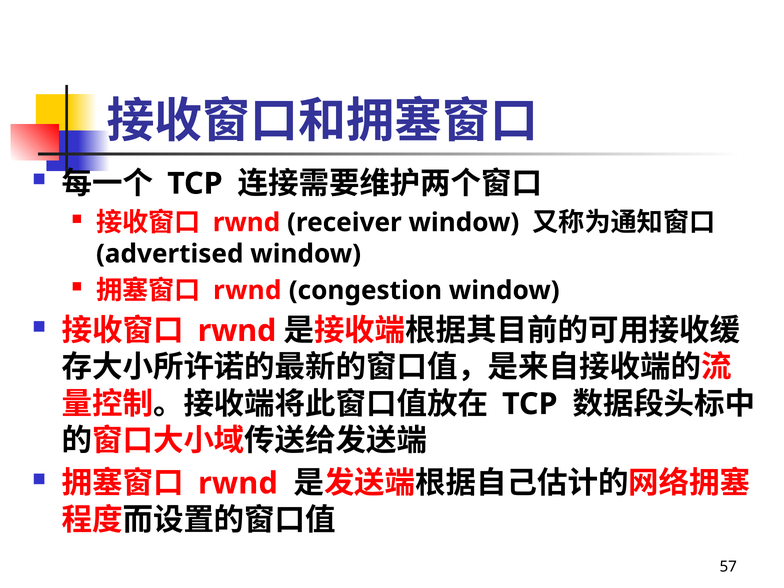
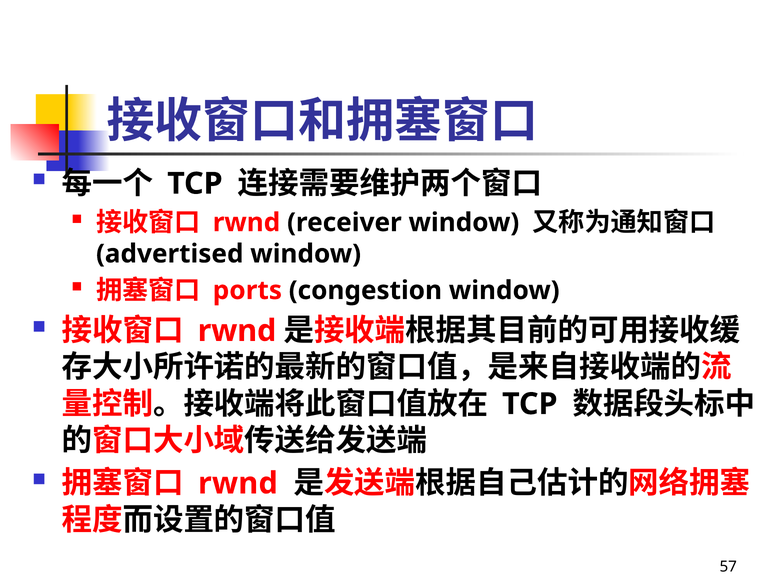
rwnd at (247, 290): rwnd -> ports
